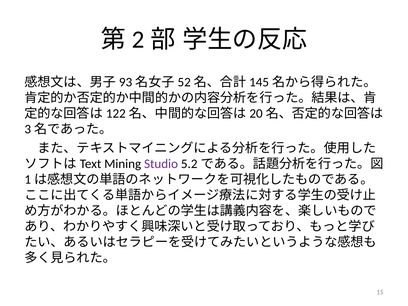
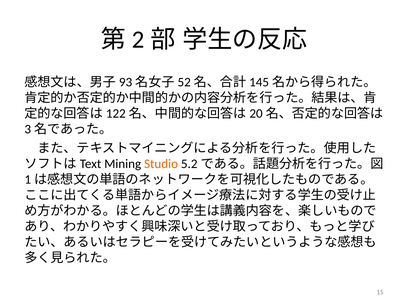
Studio colour: purple -> orange
